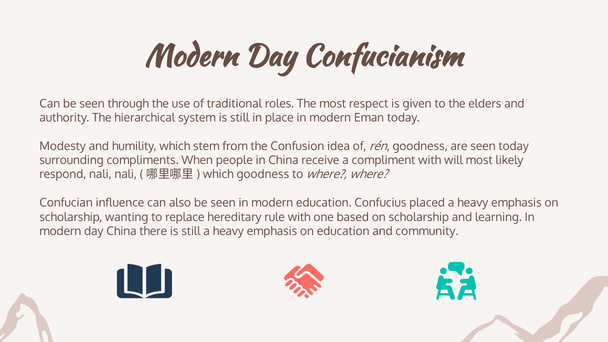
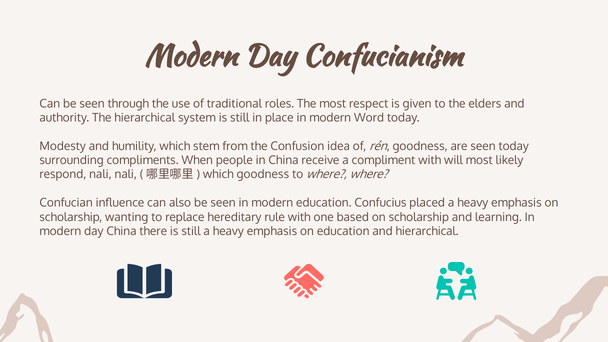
Eman: Eman -> Word
and community: community -> hierarchical
